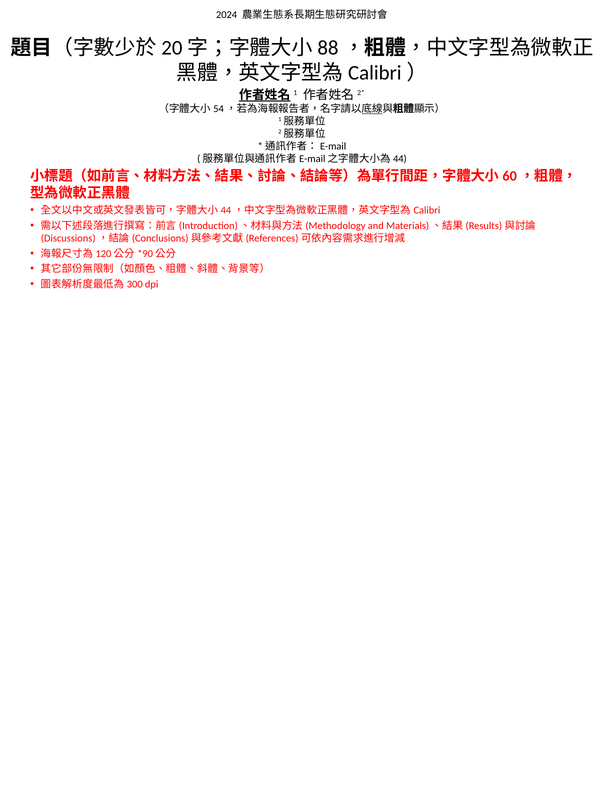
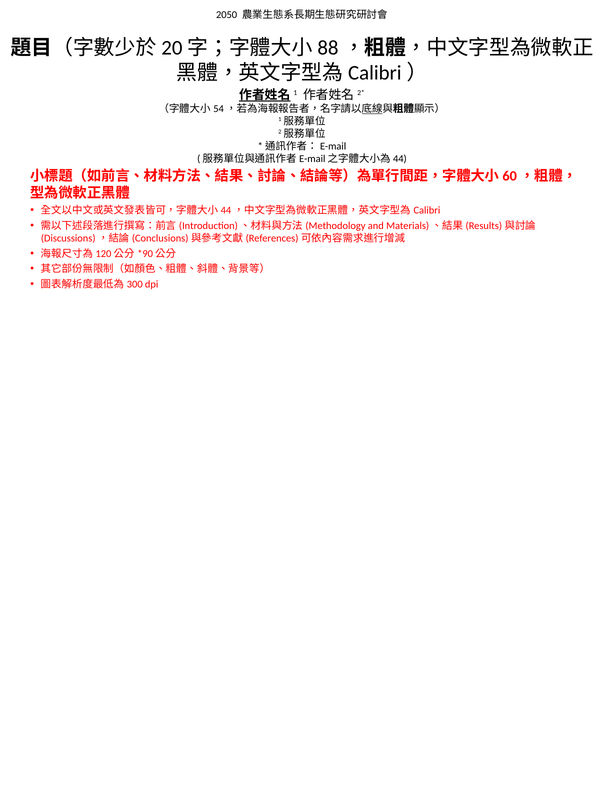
2024: 2024 -> 2050
